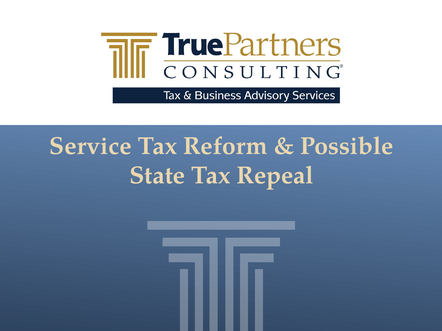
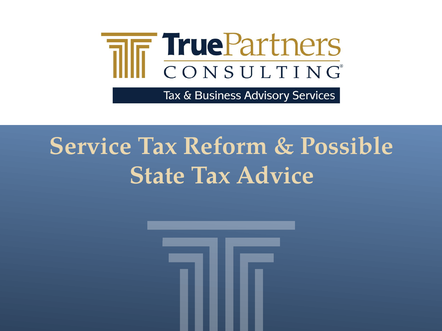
Repeal: Repeal -> Advice
